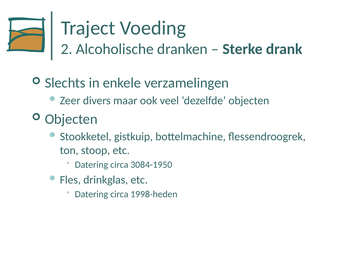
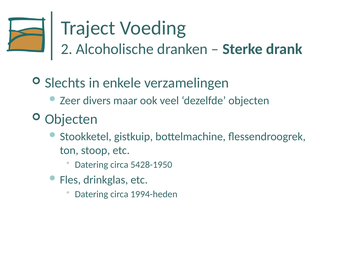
3084-1950: 3084-1950 -> 5428-1950
1998-heden: 1998-heden -> 1994-heden
